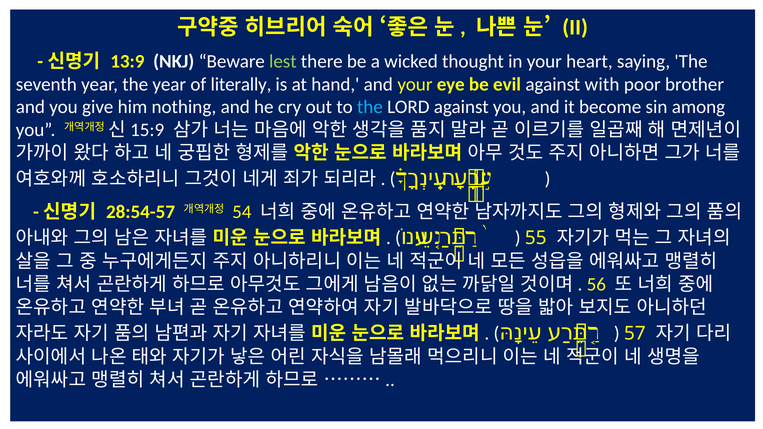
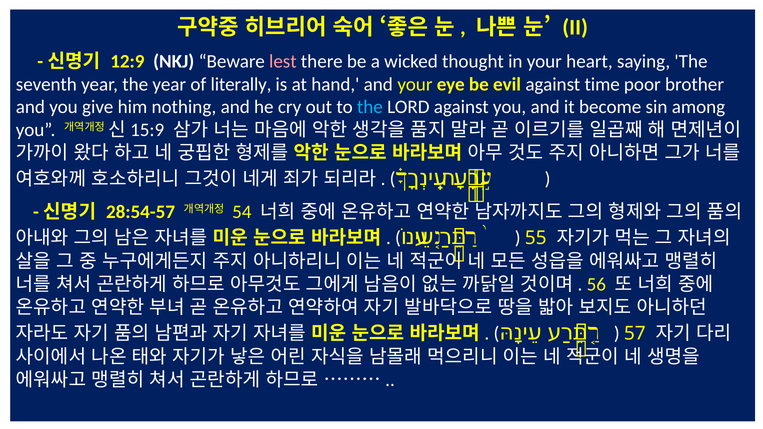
13:9: 13:9 -> 12:9
lest colour: light green -> pink
with: with -> time
